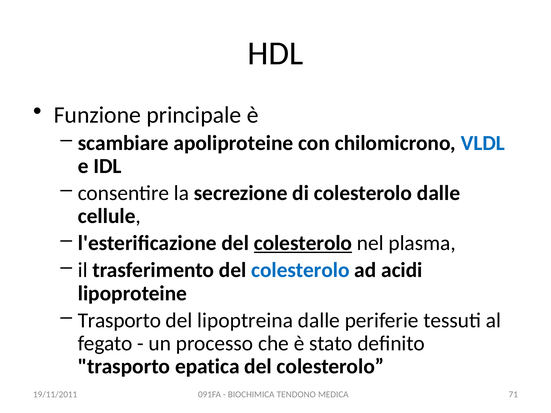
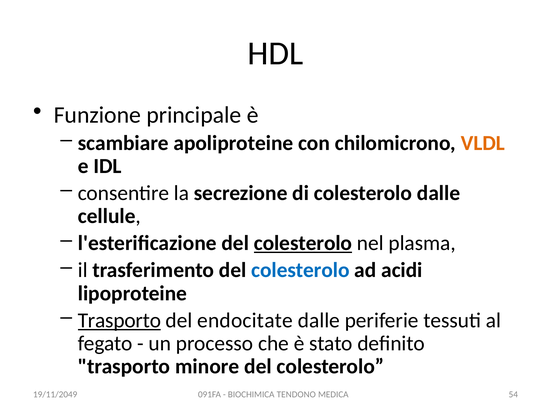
VLDL colour: blue -> orange
Trasporto at (119, 321) underline: none -> present
lipoptreina: lipoptreina -> endocitate
epatica: epatica -> minore
71: 71 -> 54
19/11/2011: 19/11/2011 -> 19/11/2049
